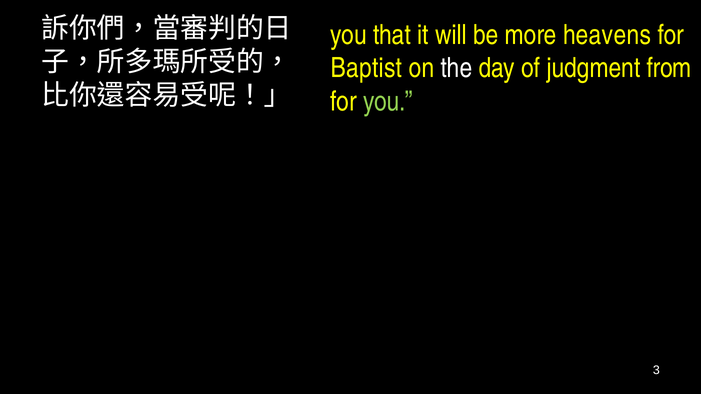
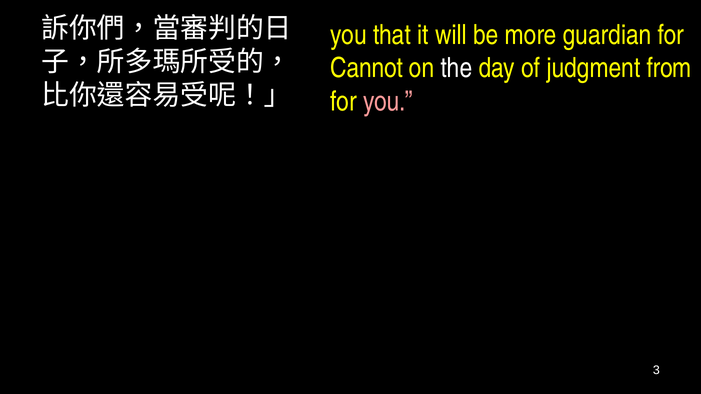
heavens: heavens -> guardian
Baptist: Baptist -> Cannot
you at (388, 102) colour: light green -> pink
